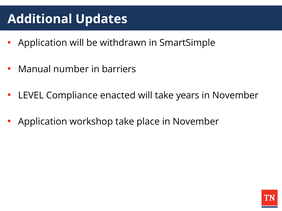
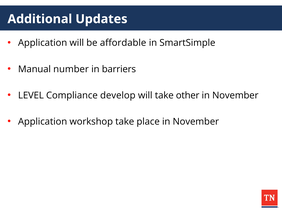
withdrawn: withdrawn -> affordable
enacted: enacted -> develop
years: years -> other
